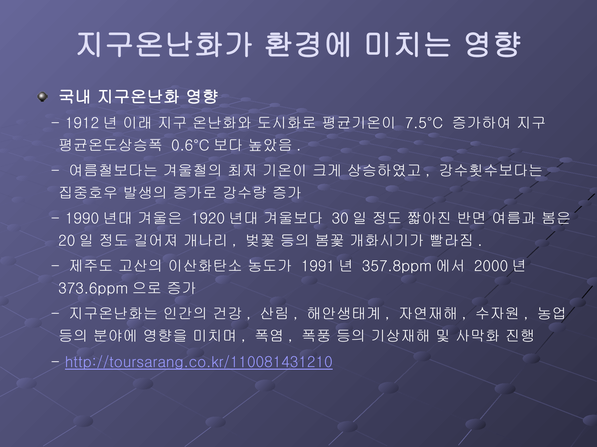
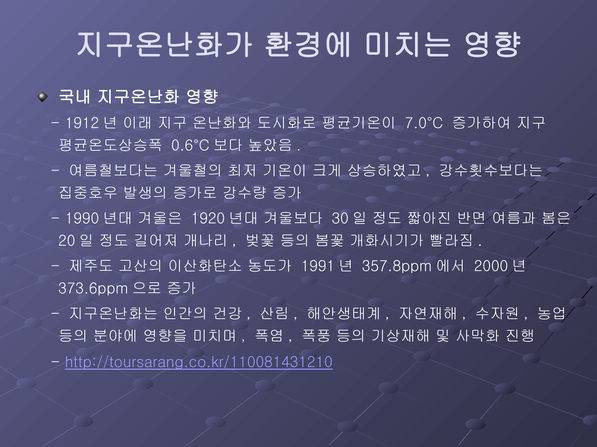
7.5°C: 7.5°C -> 7.0°C
